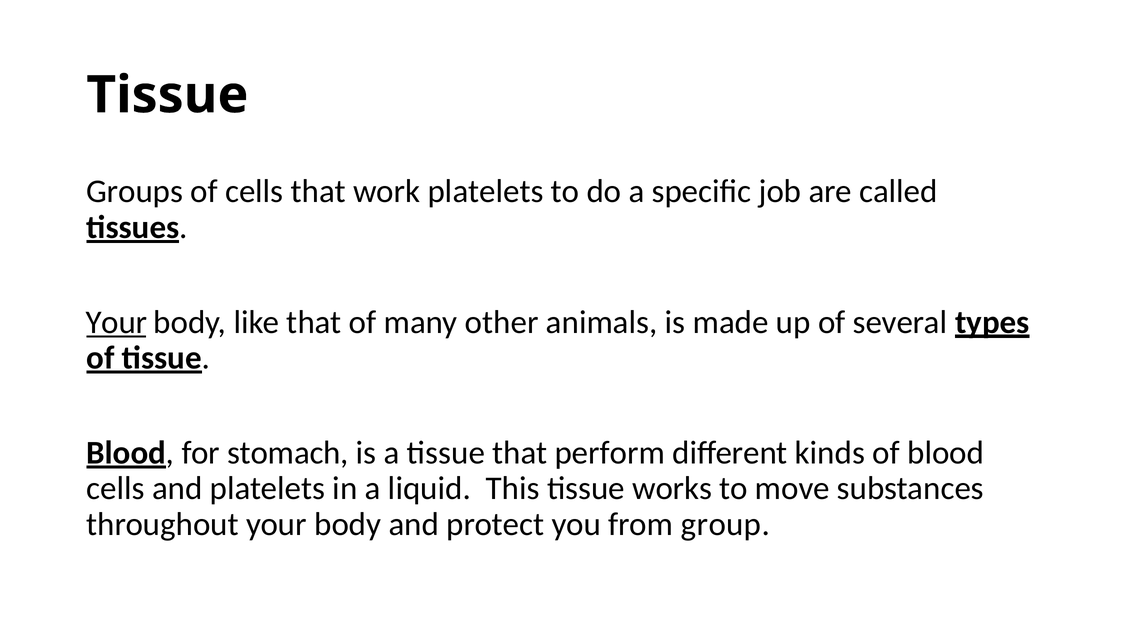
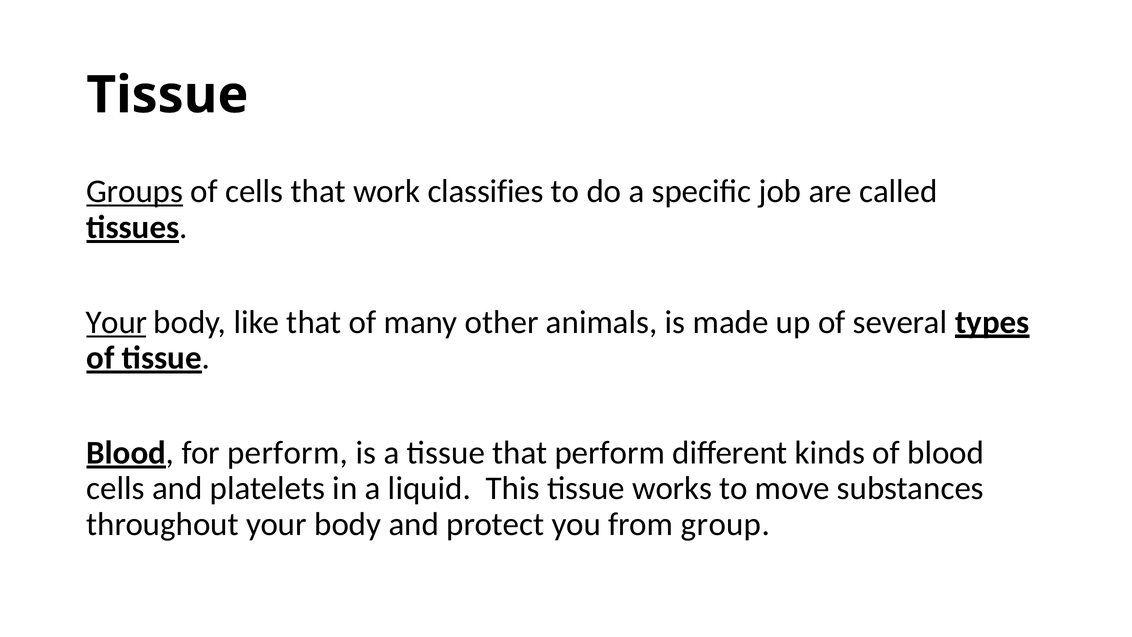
Groups underline: none -> present
work platelets: platelets -> classifies
for stomach: stomach -> perform
